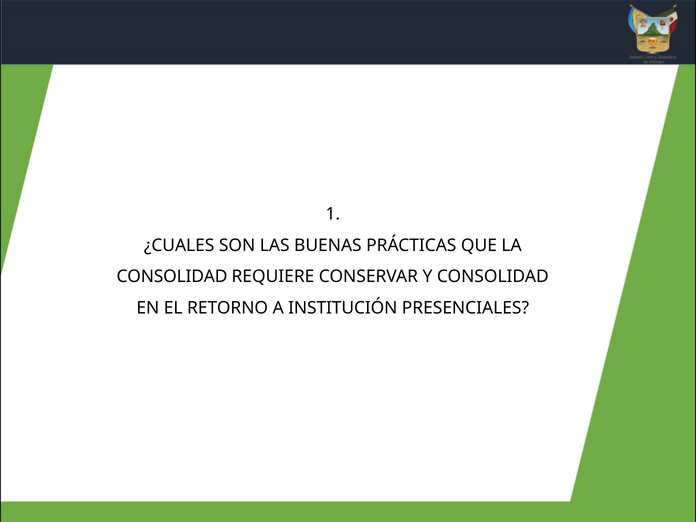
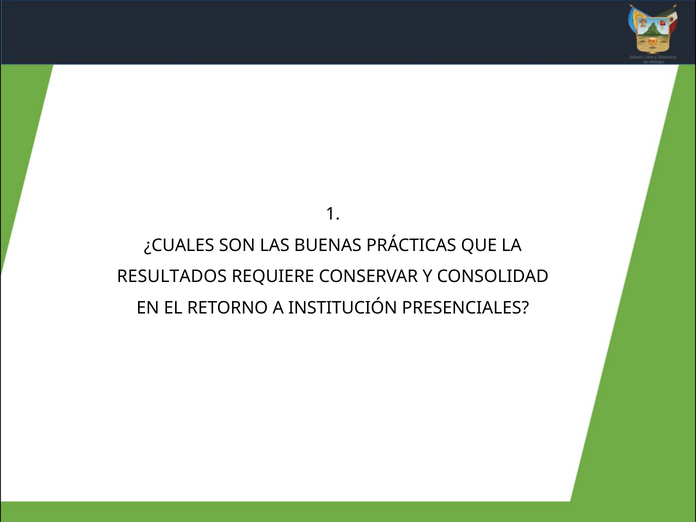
CONSOLIDAD at (172, 277): CONSOLIDAD -> RESULTADOS
